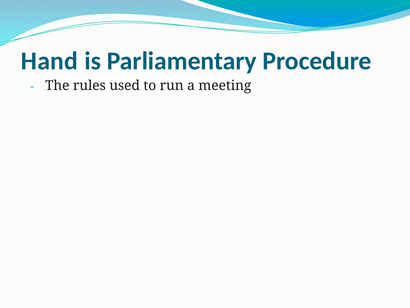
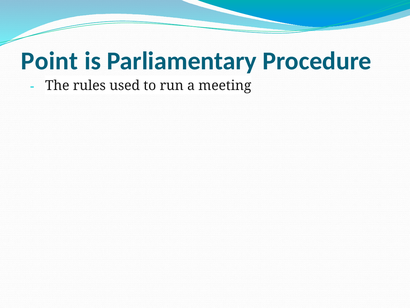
Hand: Hand -> Point
